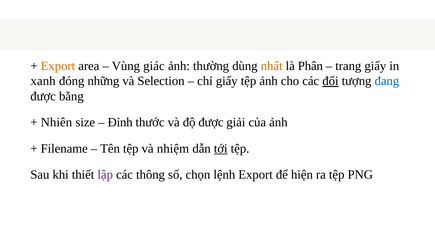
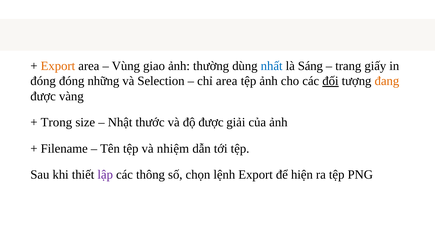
giác: giác -> giao
nhất colour: orange -> blue
Phân: Phân -> Sáng
xanh at (43, 81): xanh -> đóng
chỉ giấy: giấy -> area
đang colour: blue -> orange
bằng: bằng -> vàng
Nhiên: Nhiên -> Trong
Đỉnh: Đỉnh -> Nhật
tới underline: present -> none
